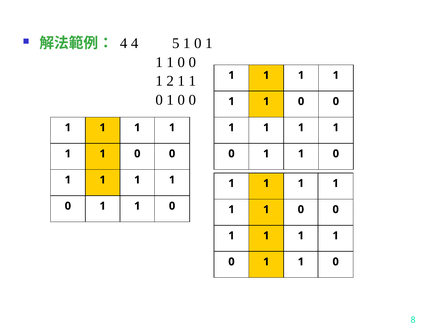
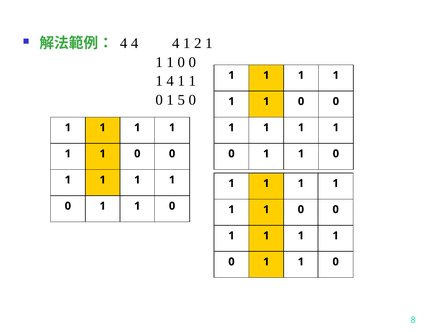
4 4 5: 5 -> 4
0 at (198, 43): 0 -> 2
1 2: 2 -> 4
0 1 0: 0 -> 5
